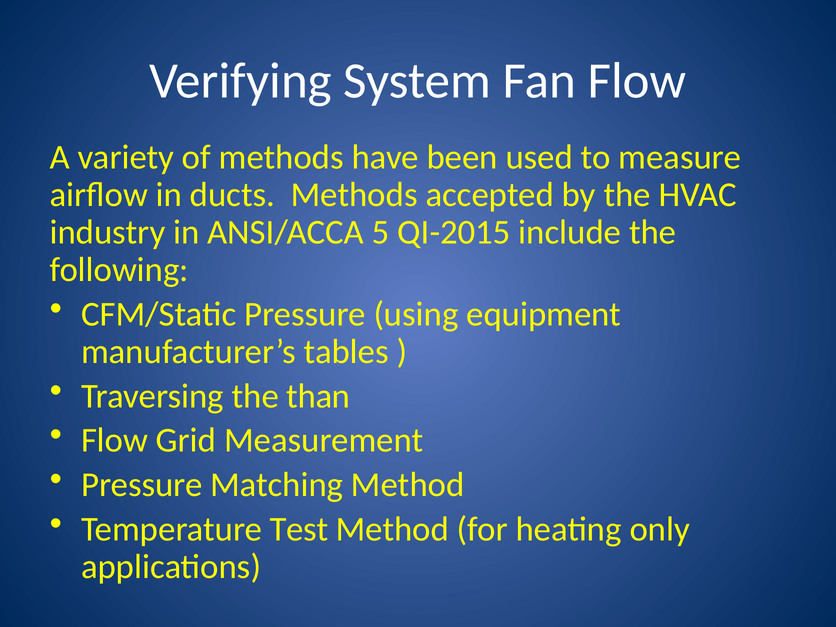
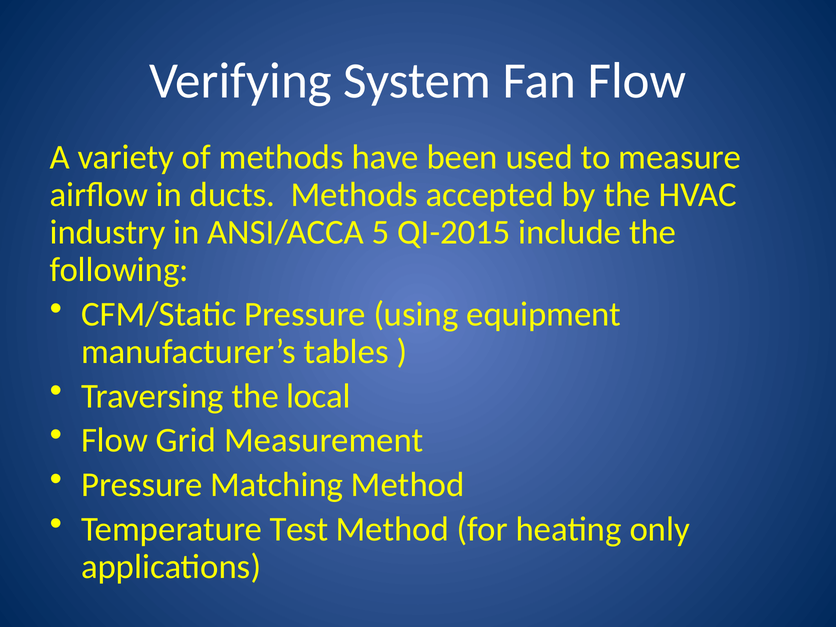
than: than -> local
